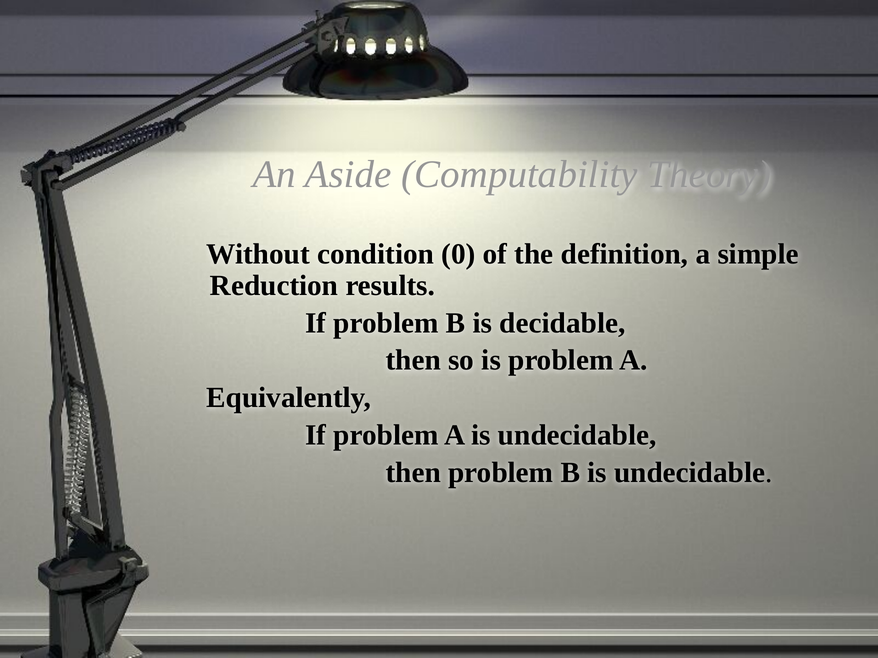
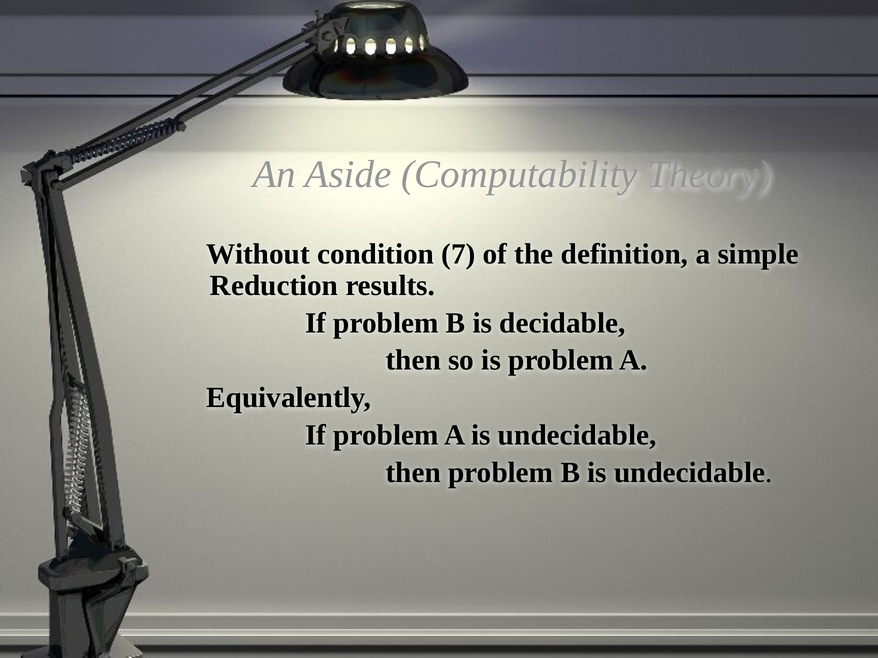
0: 0 -> 7
